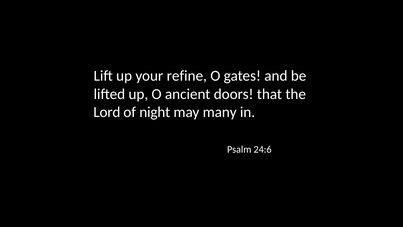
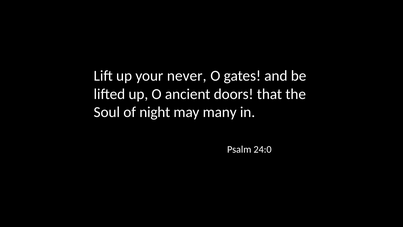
refine: refine -> never
Lord: Lord -> Soul
24:6: 24:6 -> 24:0
